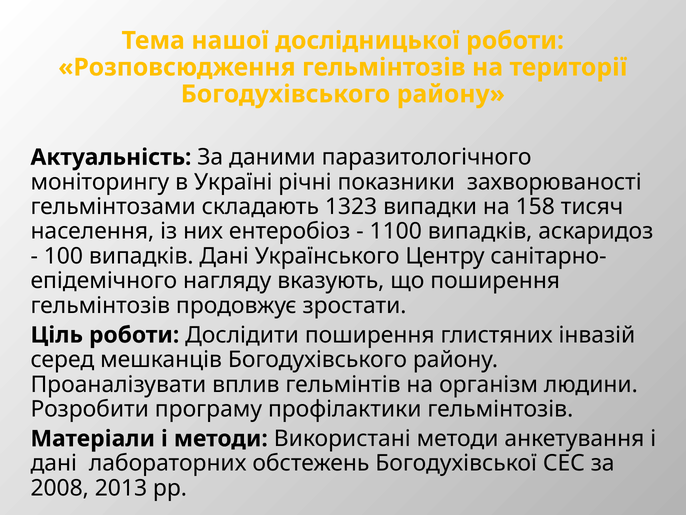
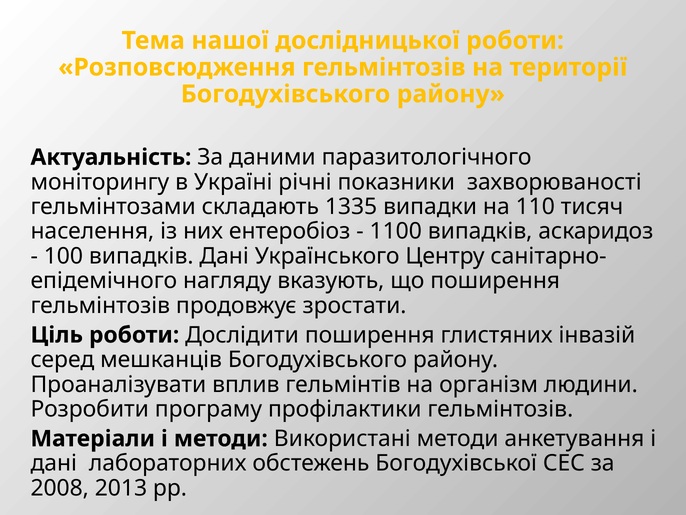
1323: 1323 -> 1335
158: 158 -> 110
